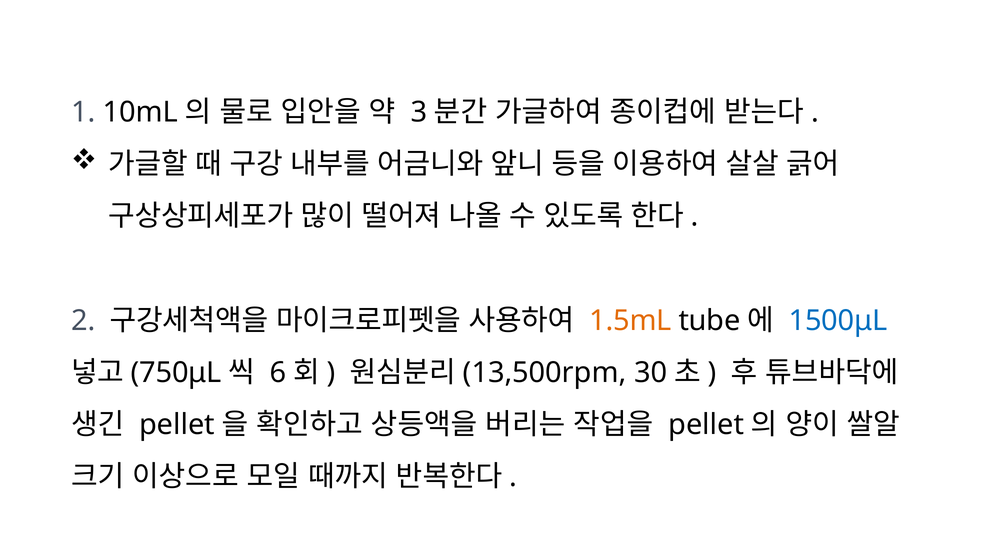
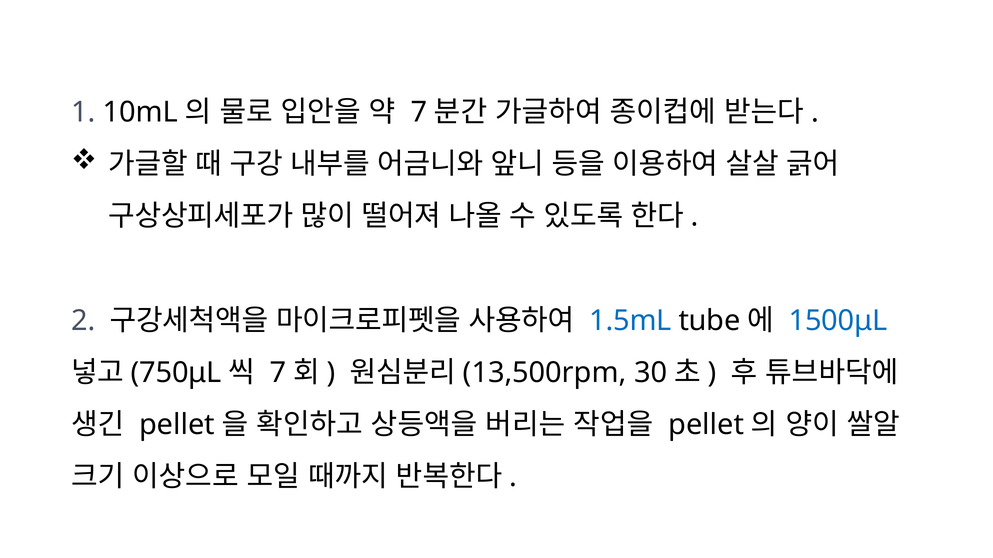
3 at (419, 112): 3 -> 7
1.5mL colour: orange -> blue
6 at (278, 373): 6 -> 7
